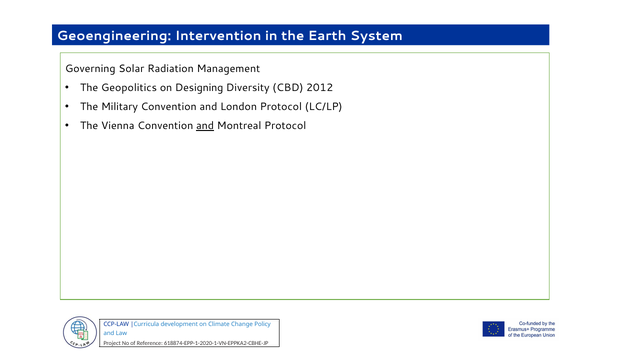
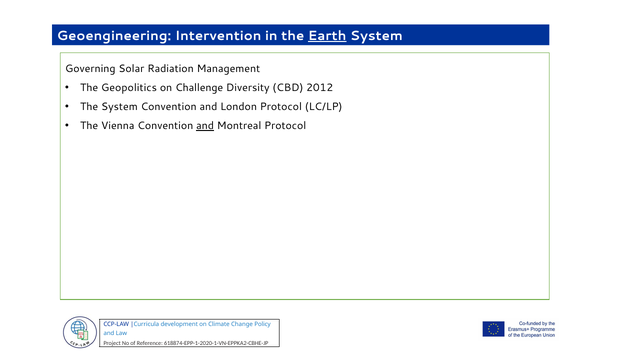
Earth underline: none -> present
Designing: Designing -> Challenge
The Military: Military -> System
